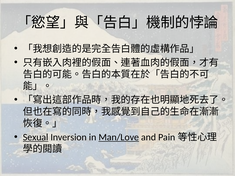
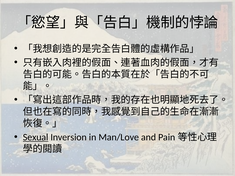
Man/Love underline: present -> none
